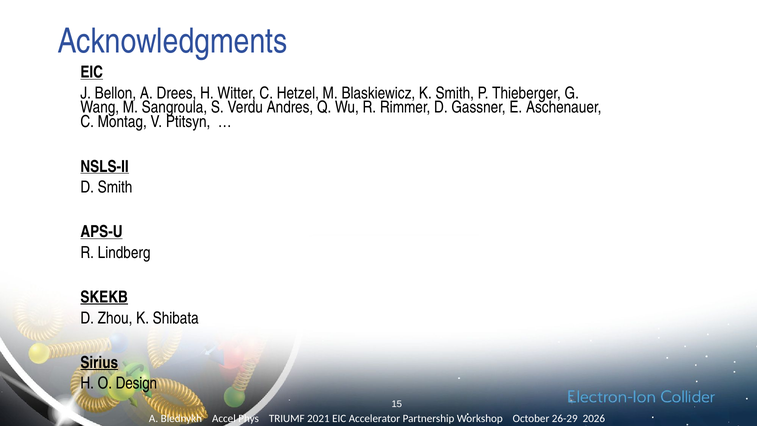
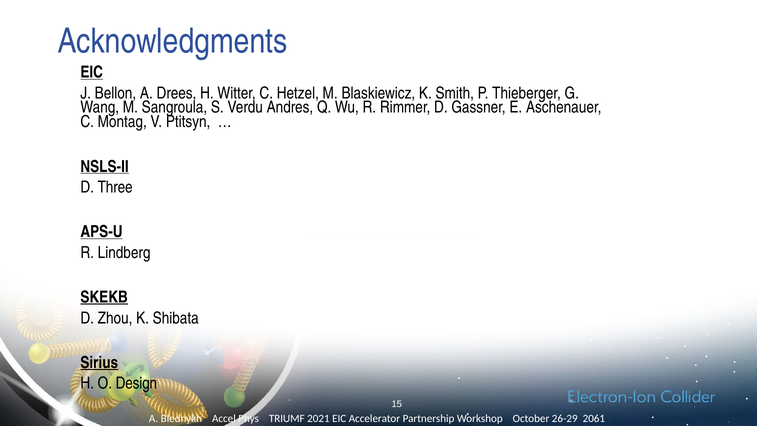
D Smith: Smith -> Three
2026: 2026 -> 2061
